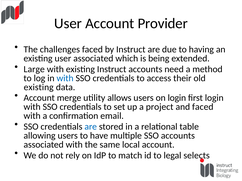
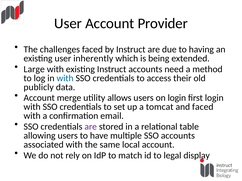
user associated: associated -> inherently
existing at (39, 87): existing -> publicly
project: project -> tomcat
are at (91, 127) colour: blue -> purple
selects: selects -> display
